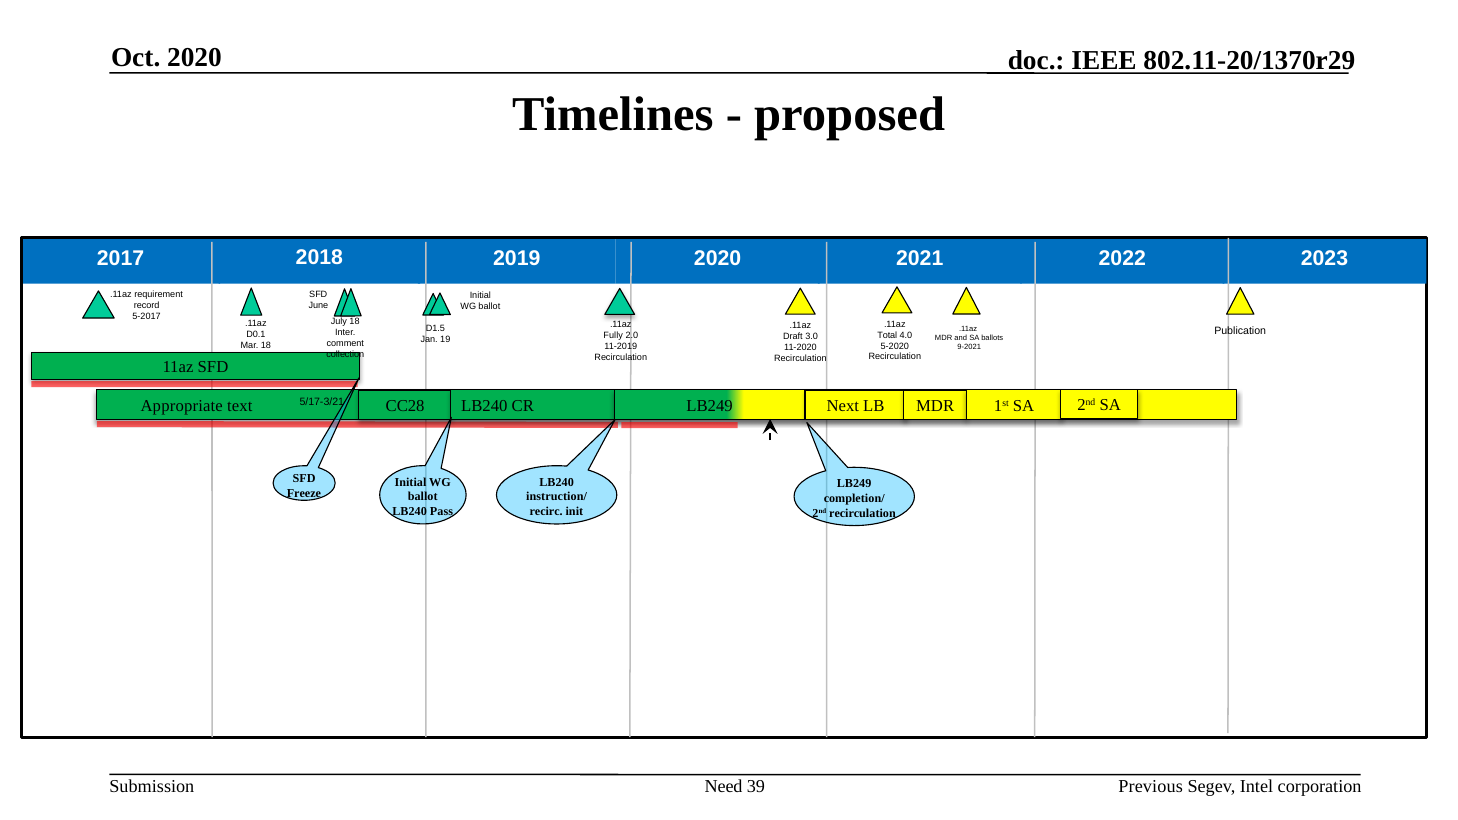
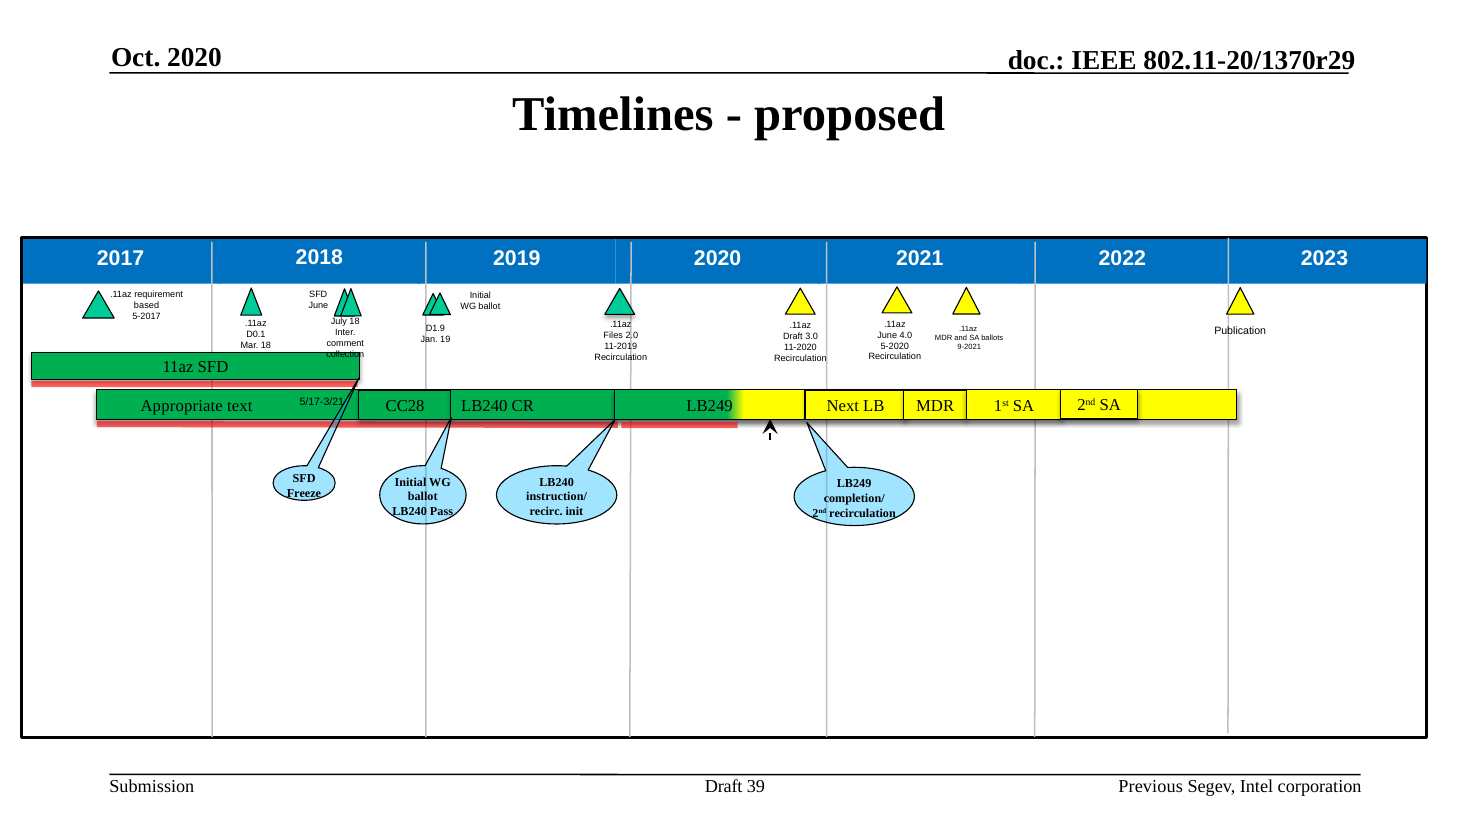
record: record -> based
D1.5: D1.5 -> D1.9
Total at (887, 335): Total -> June
Fully: Fully -> Files
Need at (724, 787): Need -> Draft
